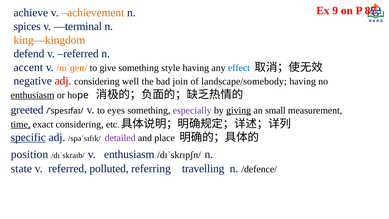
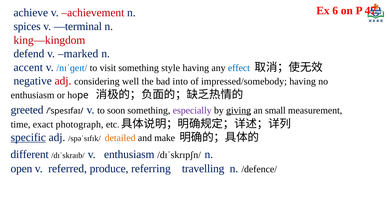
9: 9 -> 6
87: 87 -> 47
achievement colour: orange -> red
king—kingdom colour: orange -> red
defend v referred: referred -> marked
/nɪˈɡeɪt/ colour: orange -> blue
give: give -> visit
join: join -> into
landscape/somebody: landscape/somebody -> impressed/somebody
enthusiasm at (33, 95) underline: present -> none
eyes: eyes -> soon
time underline: present -> none
exact considering: considering -> photograph
detailed colour: purple -> orange
place: place -> make
position: position -> different
state: state -> open
polluted: polluted -> produce
